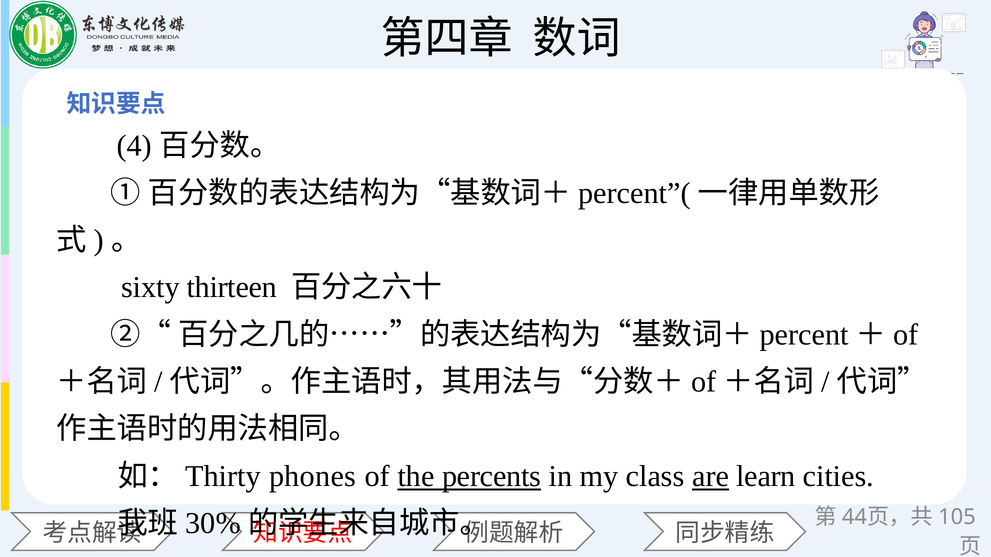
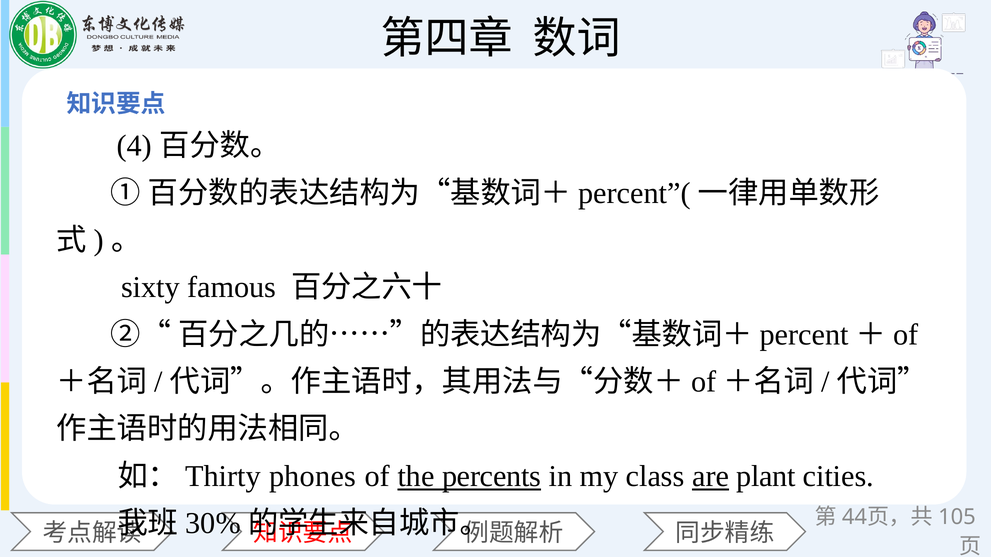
thirteen: thirteen -> famous
learn: learn -> plant
